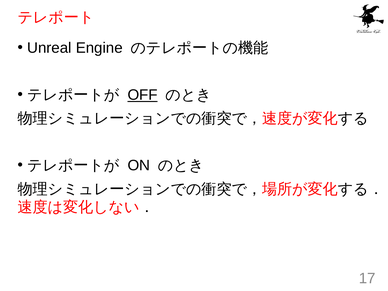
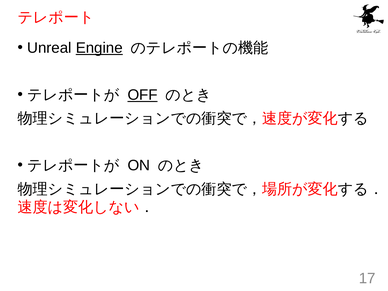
Engine underline: none -> present
